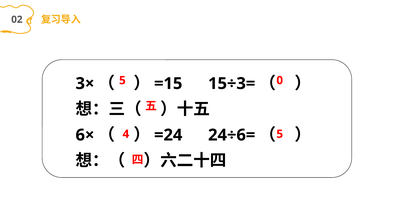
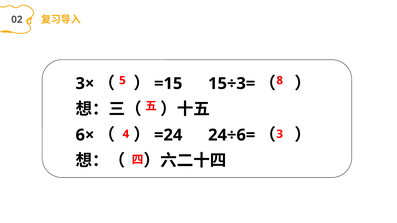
0: 0 -> 8
4 5: 5 -> 3
